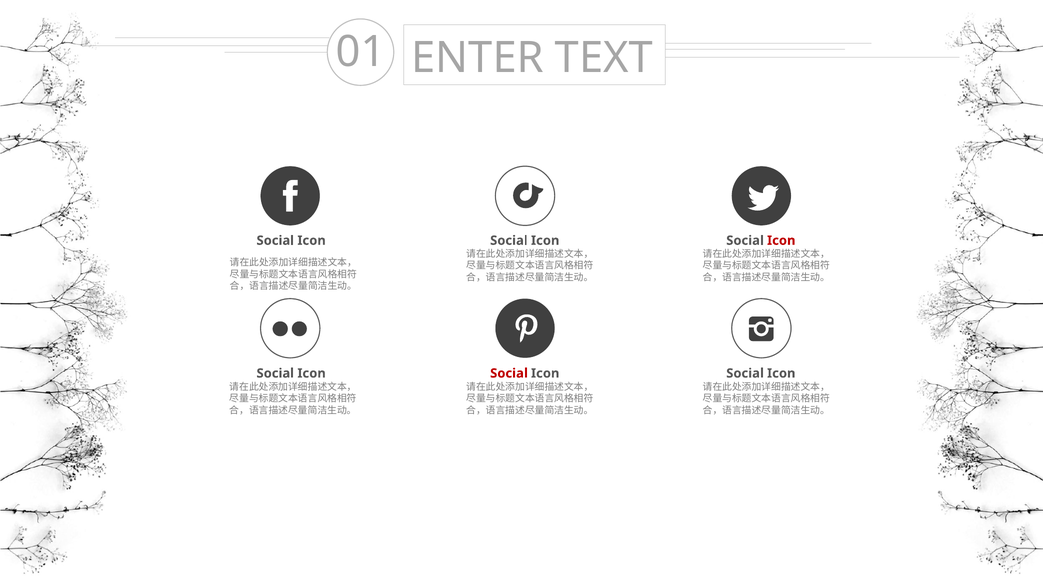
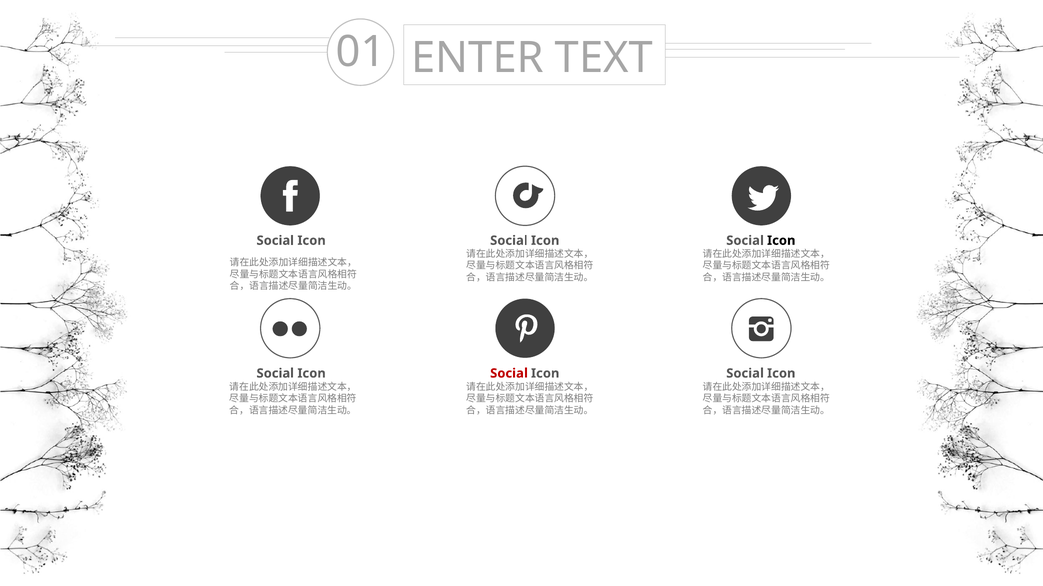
Icon at (781, 241) colour: red -> black
